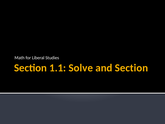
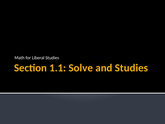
and Section: Section -> Studies
